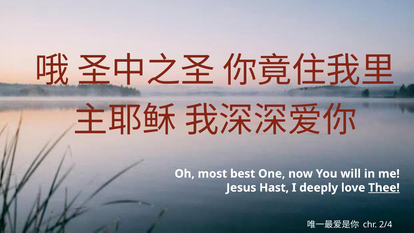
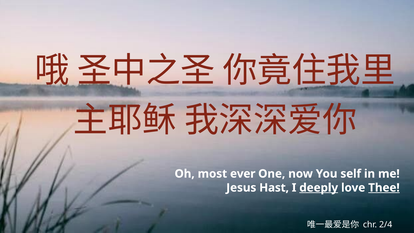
best: best -> ever
will: will -> self
deeply underline: none -> present
